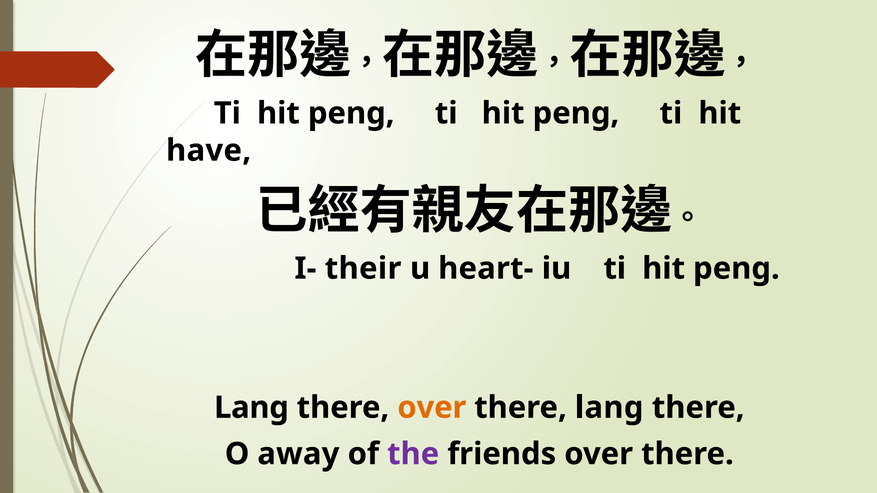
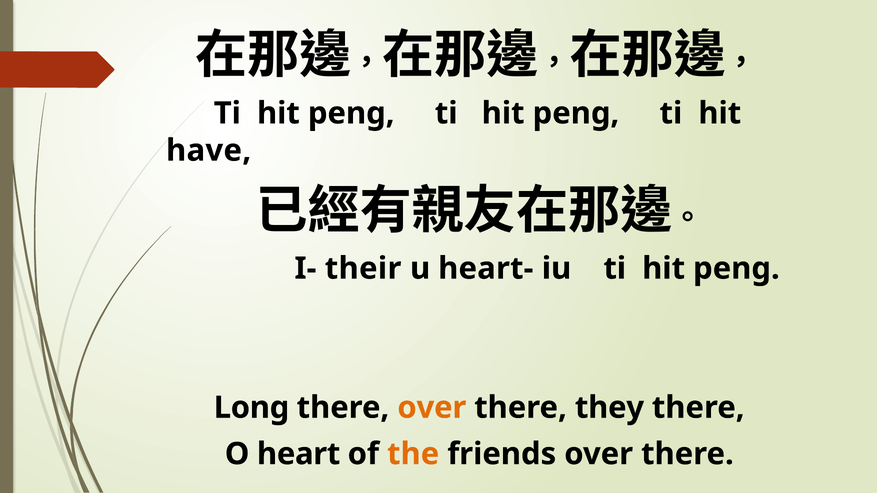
Lang at (251, 408): Lang -> Long
there lang: lang -> they
away: away -> heart
the colour: purple -> orange
